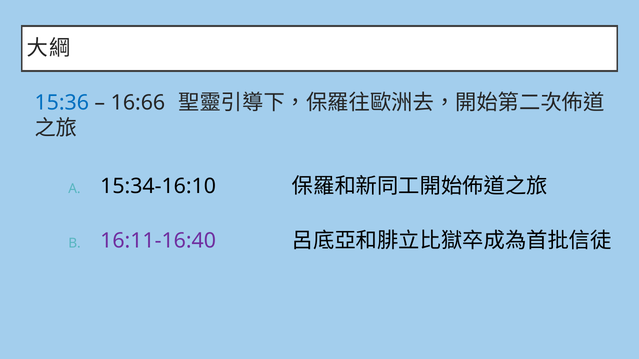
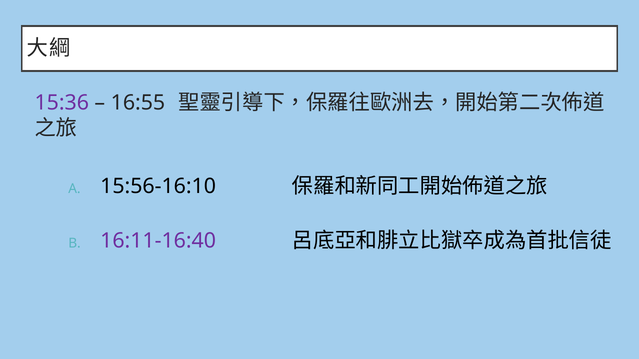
15:36 colour: blue -> purple
16:66: 16:66 -> 16:55
15:34-16:10: 15:34-16:10 -> 15:56-16:10
